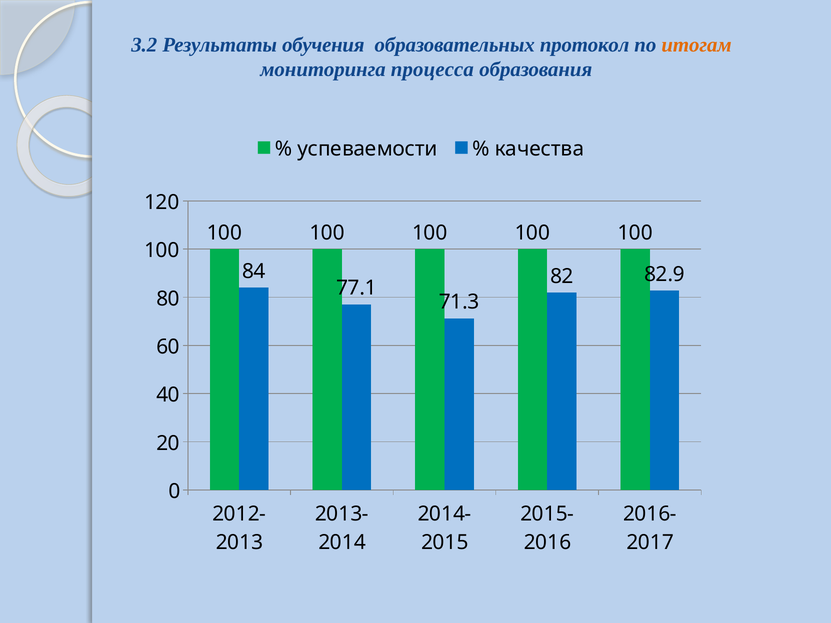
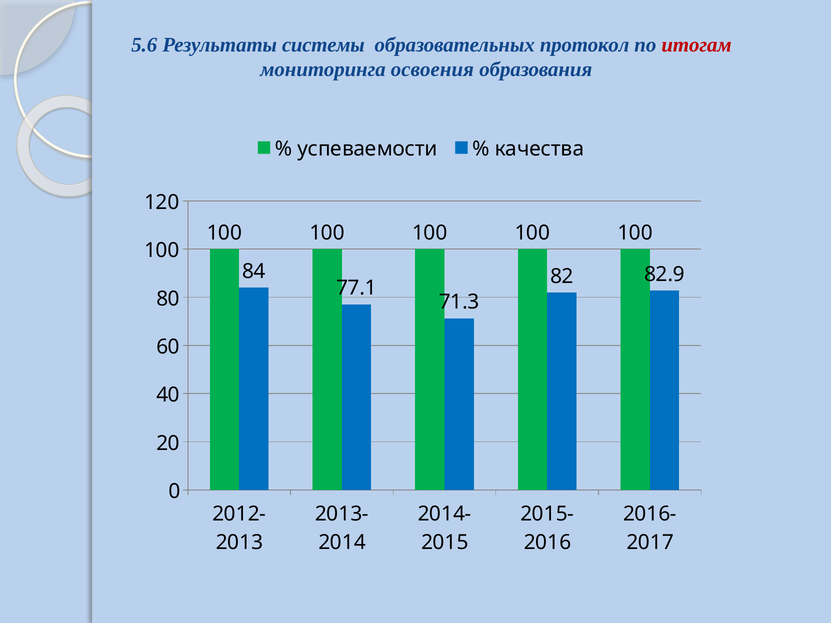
3.2: 3.2 -> 5.6
обучения: обучения -> системы
итогам colour: orange -> red
процесса: процесса -> освоения
